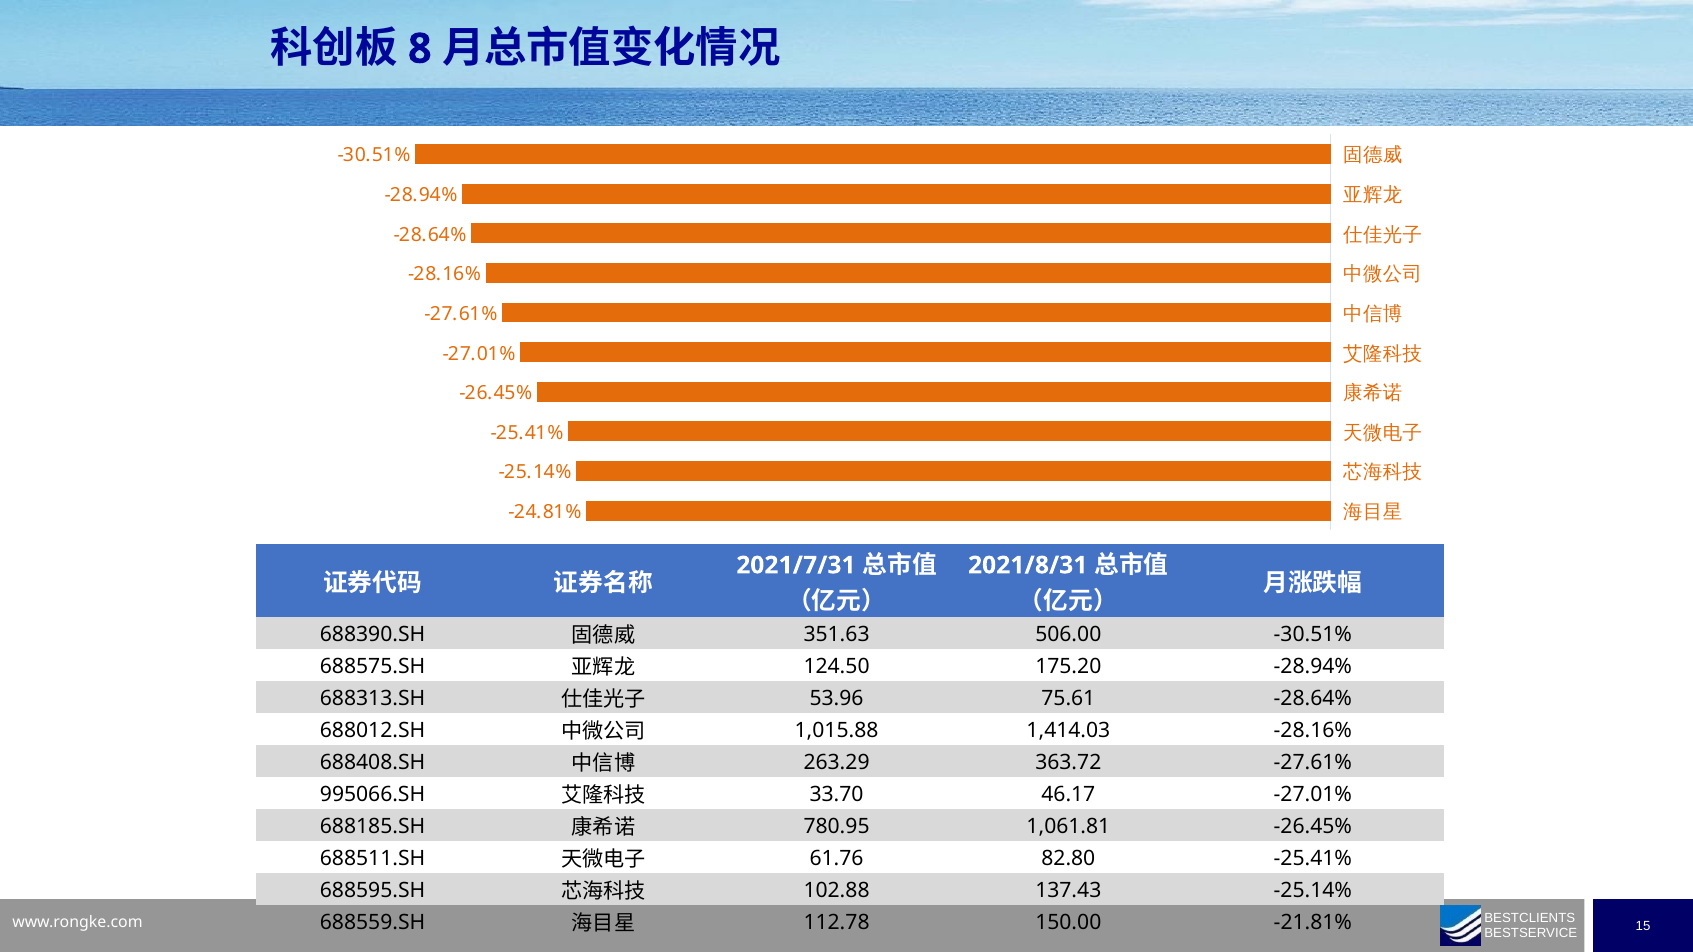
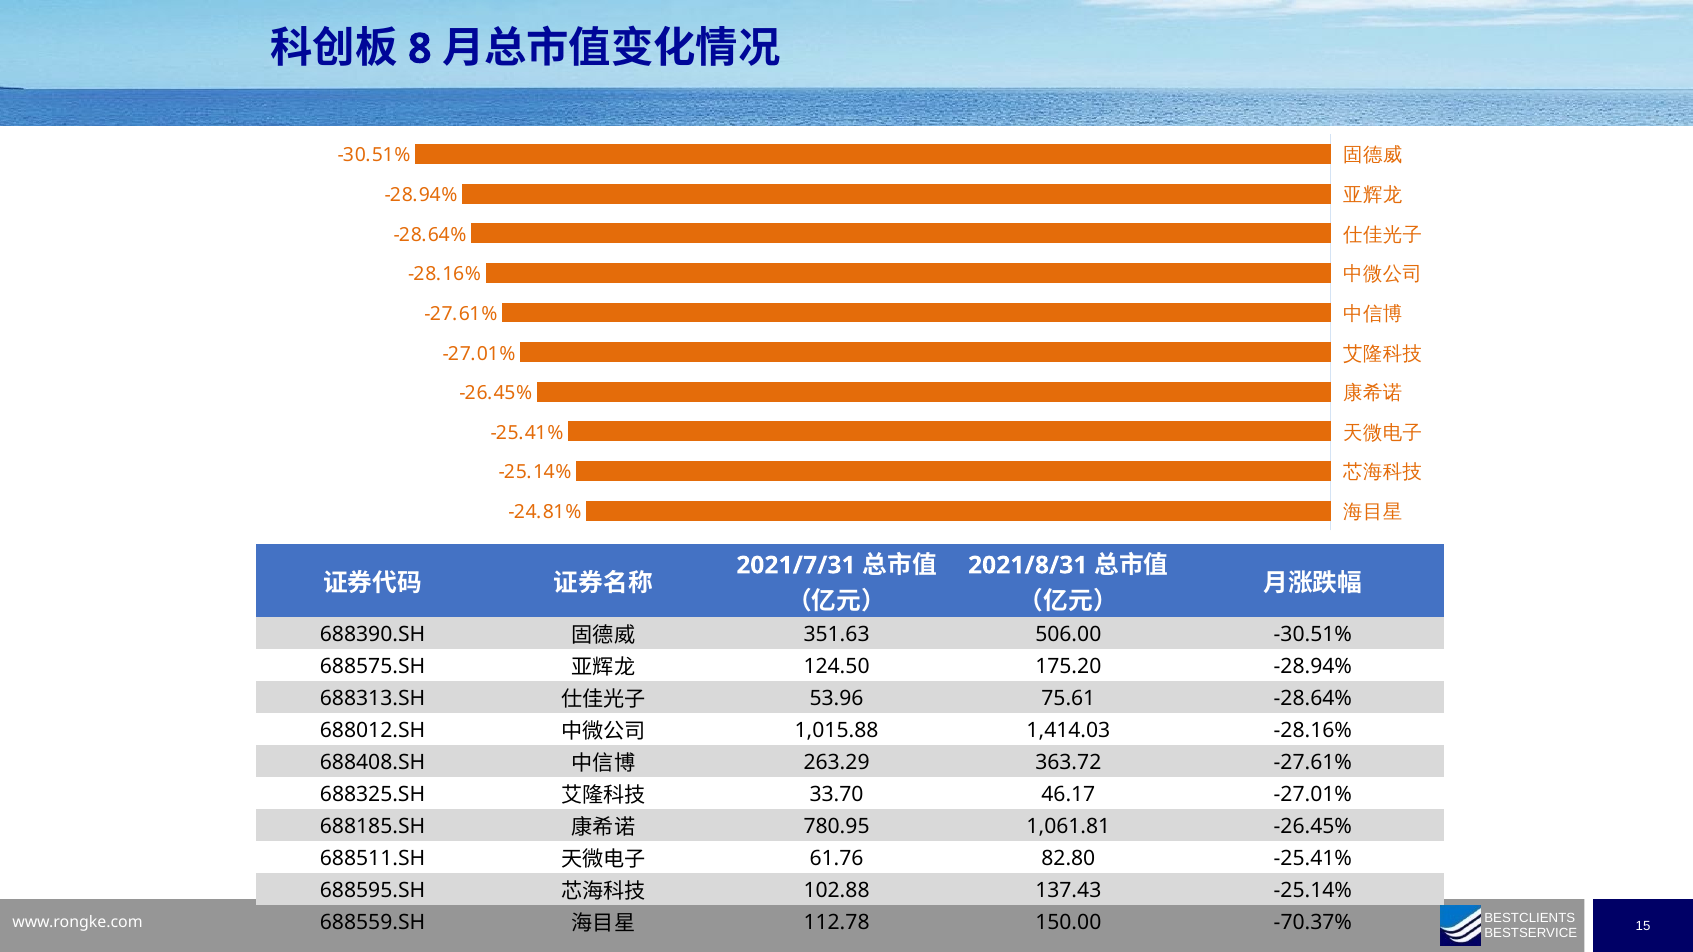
995066.SH: 995066.SH -> 688325.SH
-21.81%: -21.81% -> -70.37%
